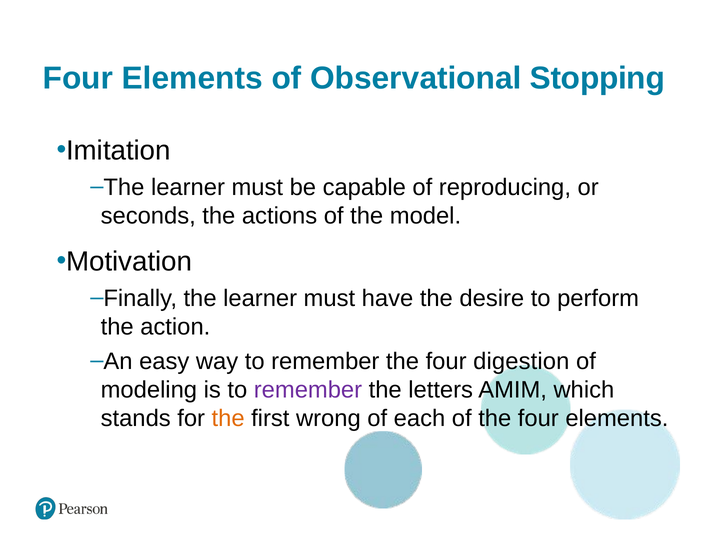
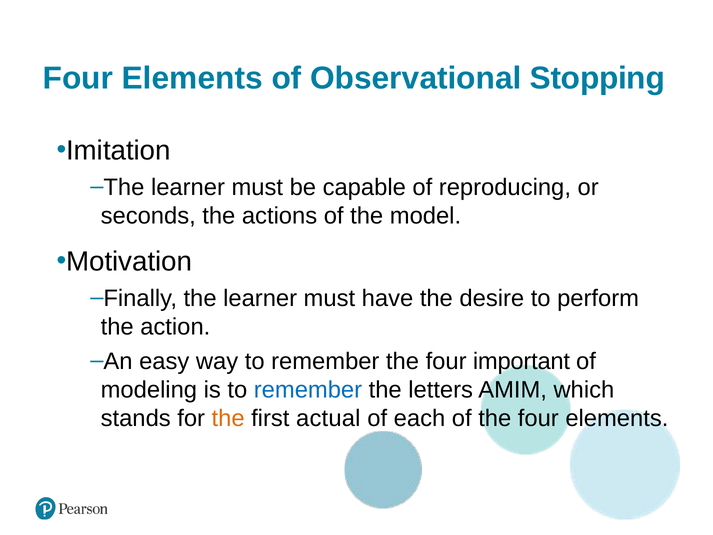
digestion: digestion -> important
remember at (308, 390) colour: purple -> blue
wrong: wrong -> actual
